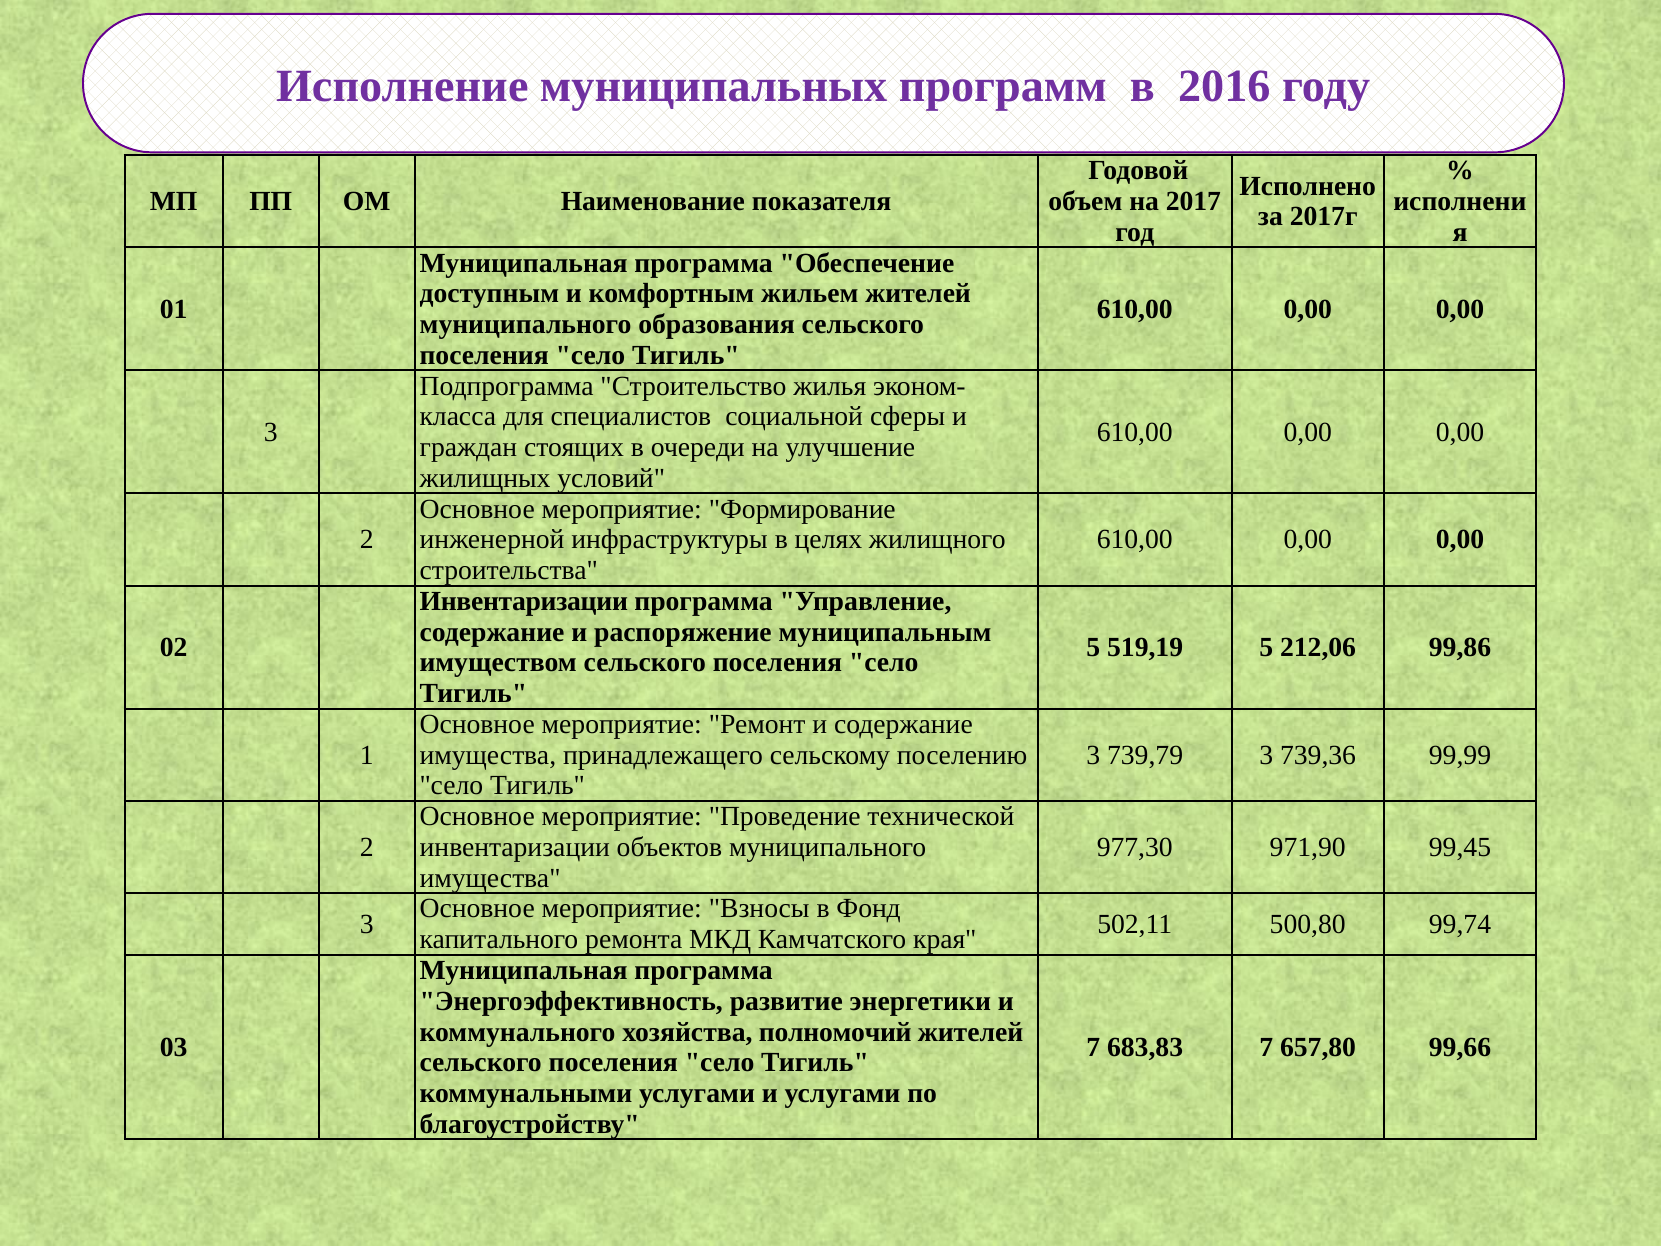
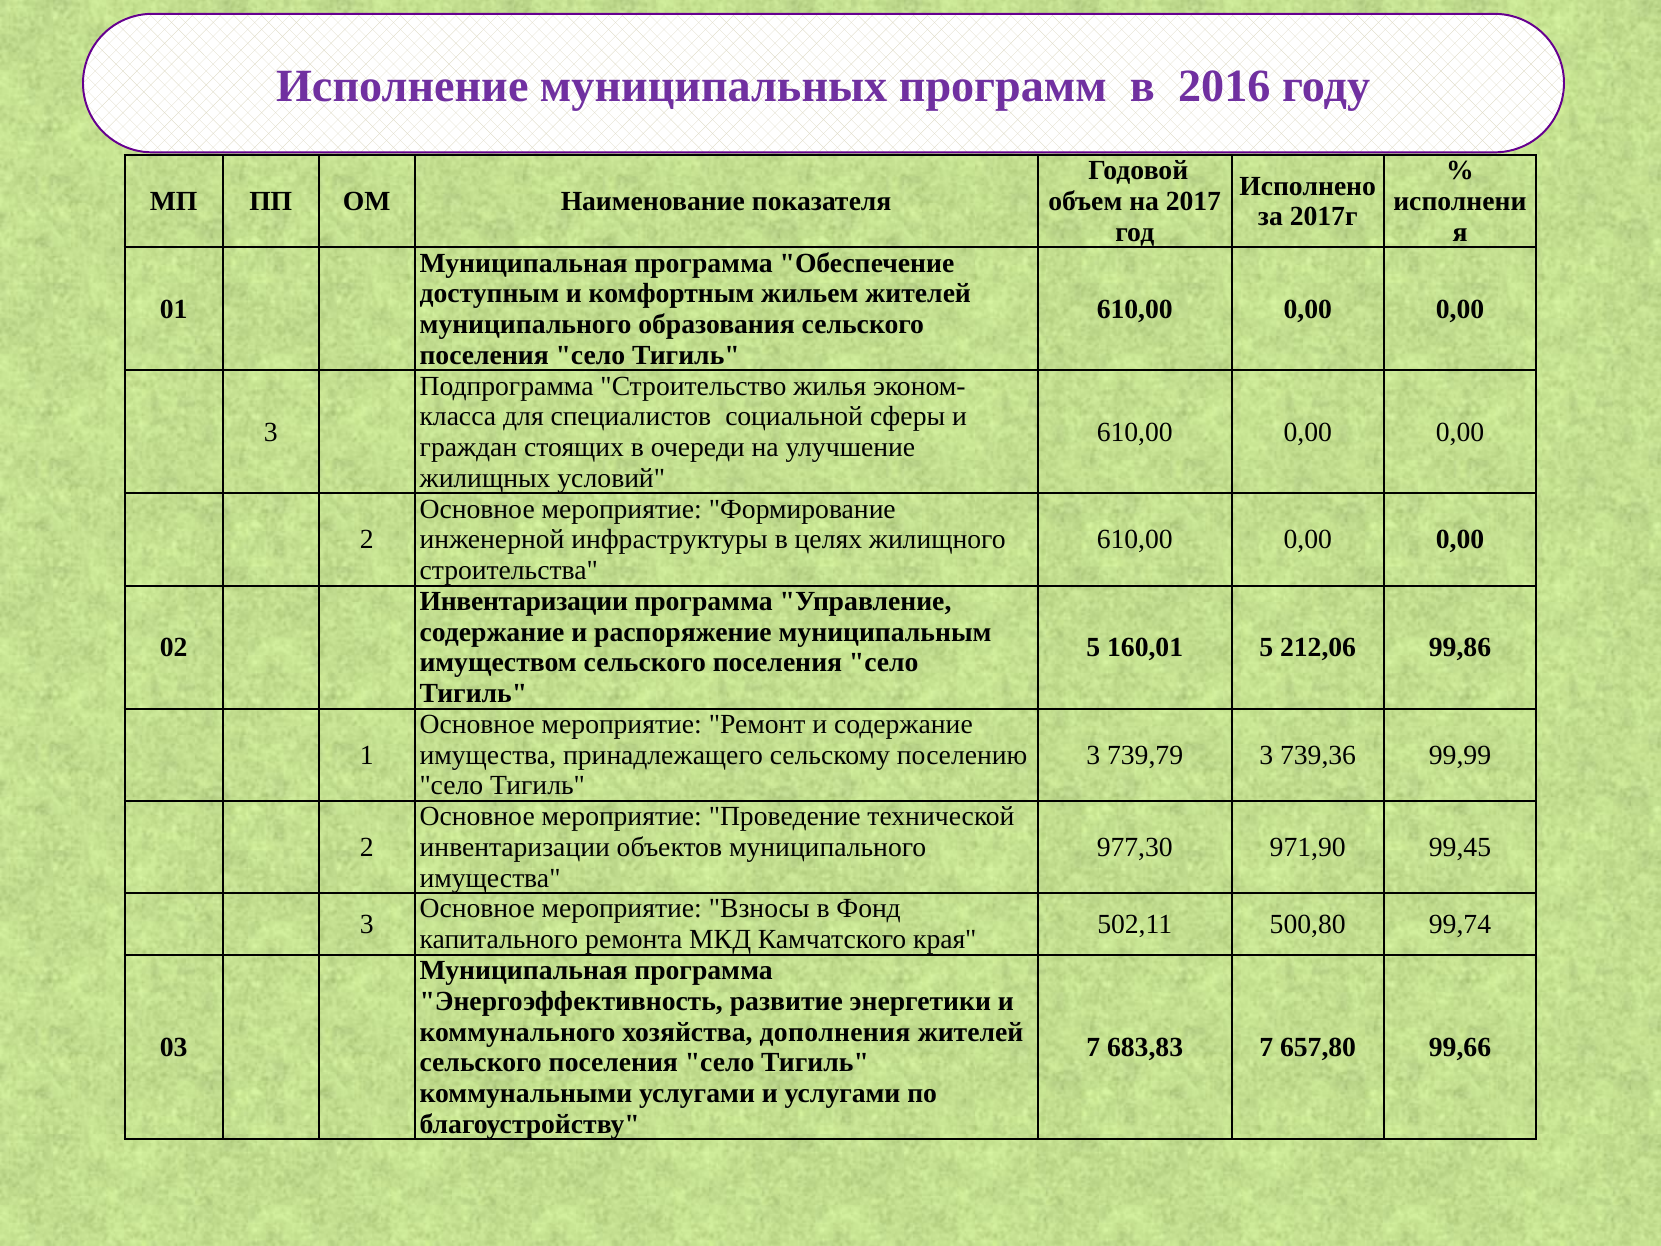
519,19: 519,19 -> 160,01
полномочий: полномочий -> дополнения
